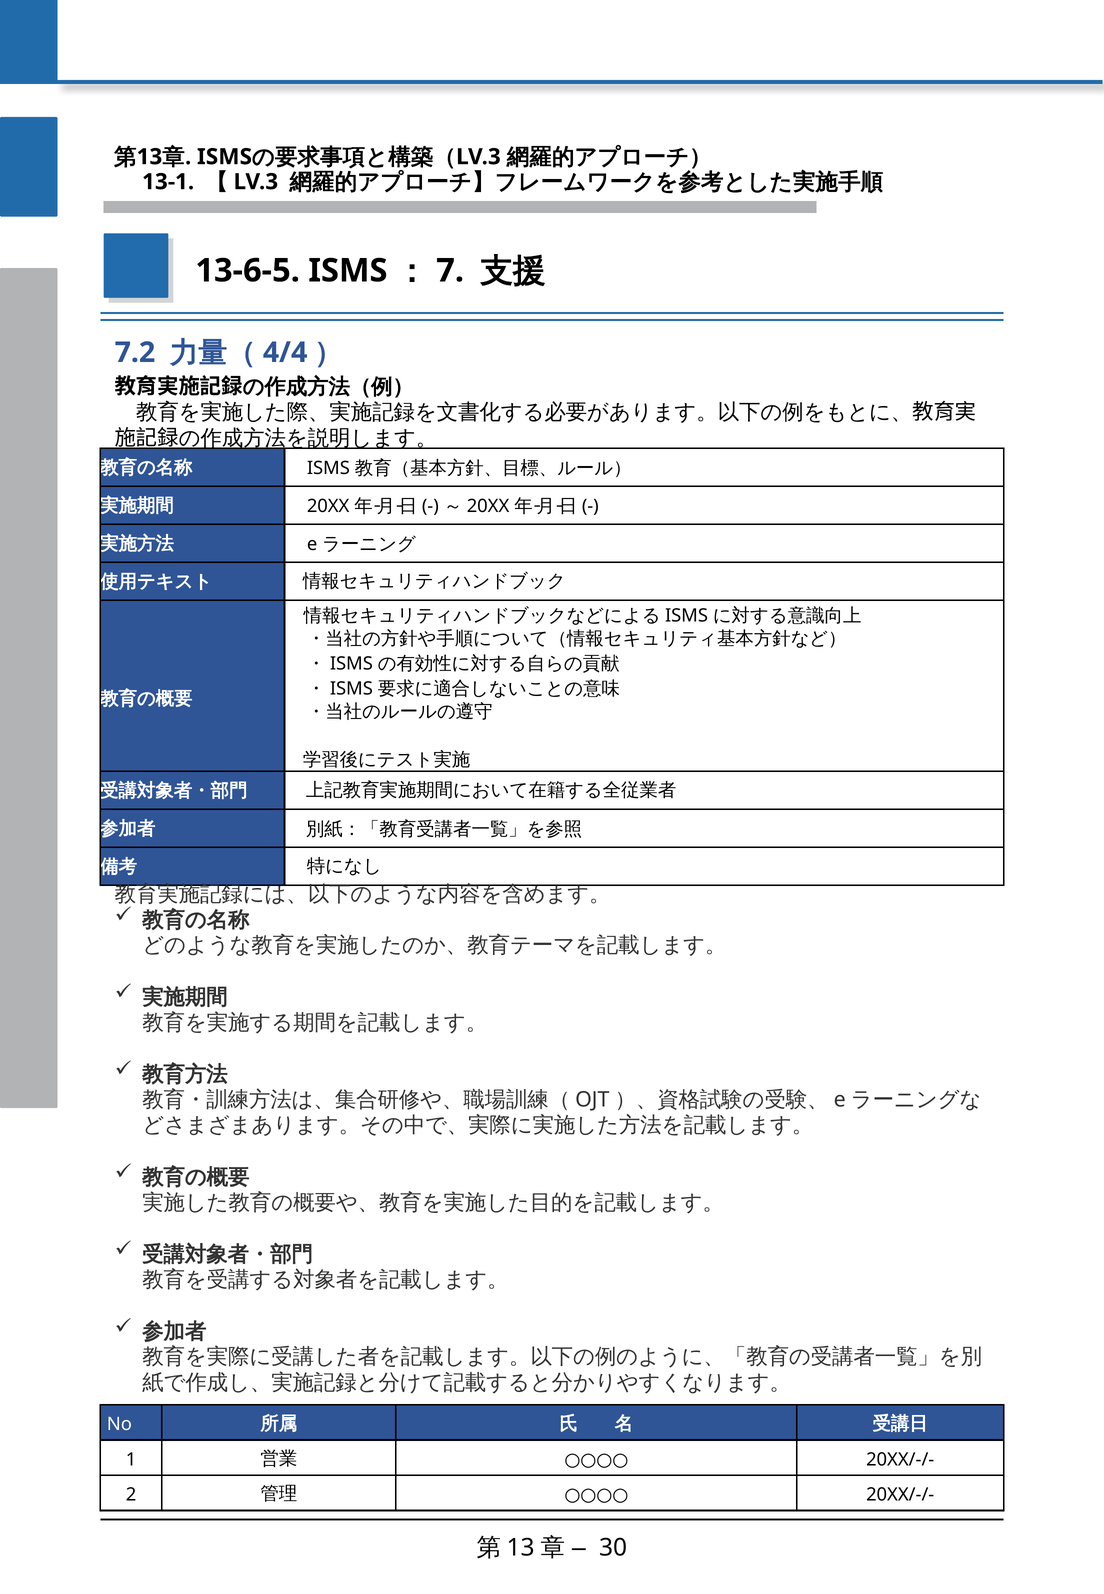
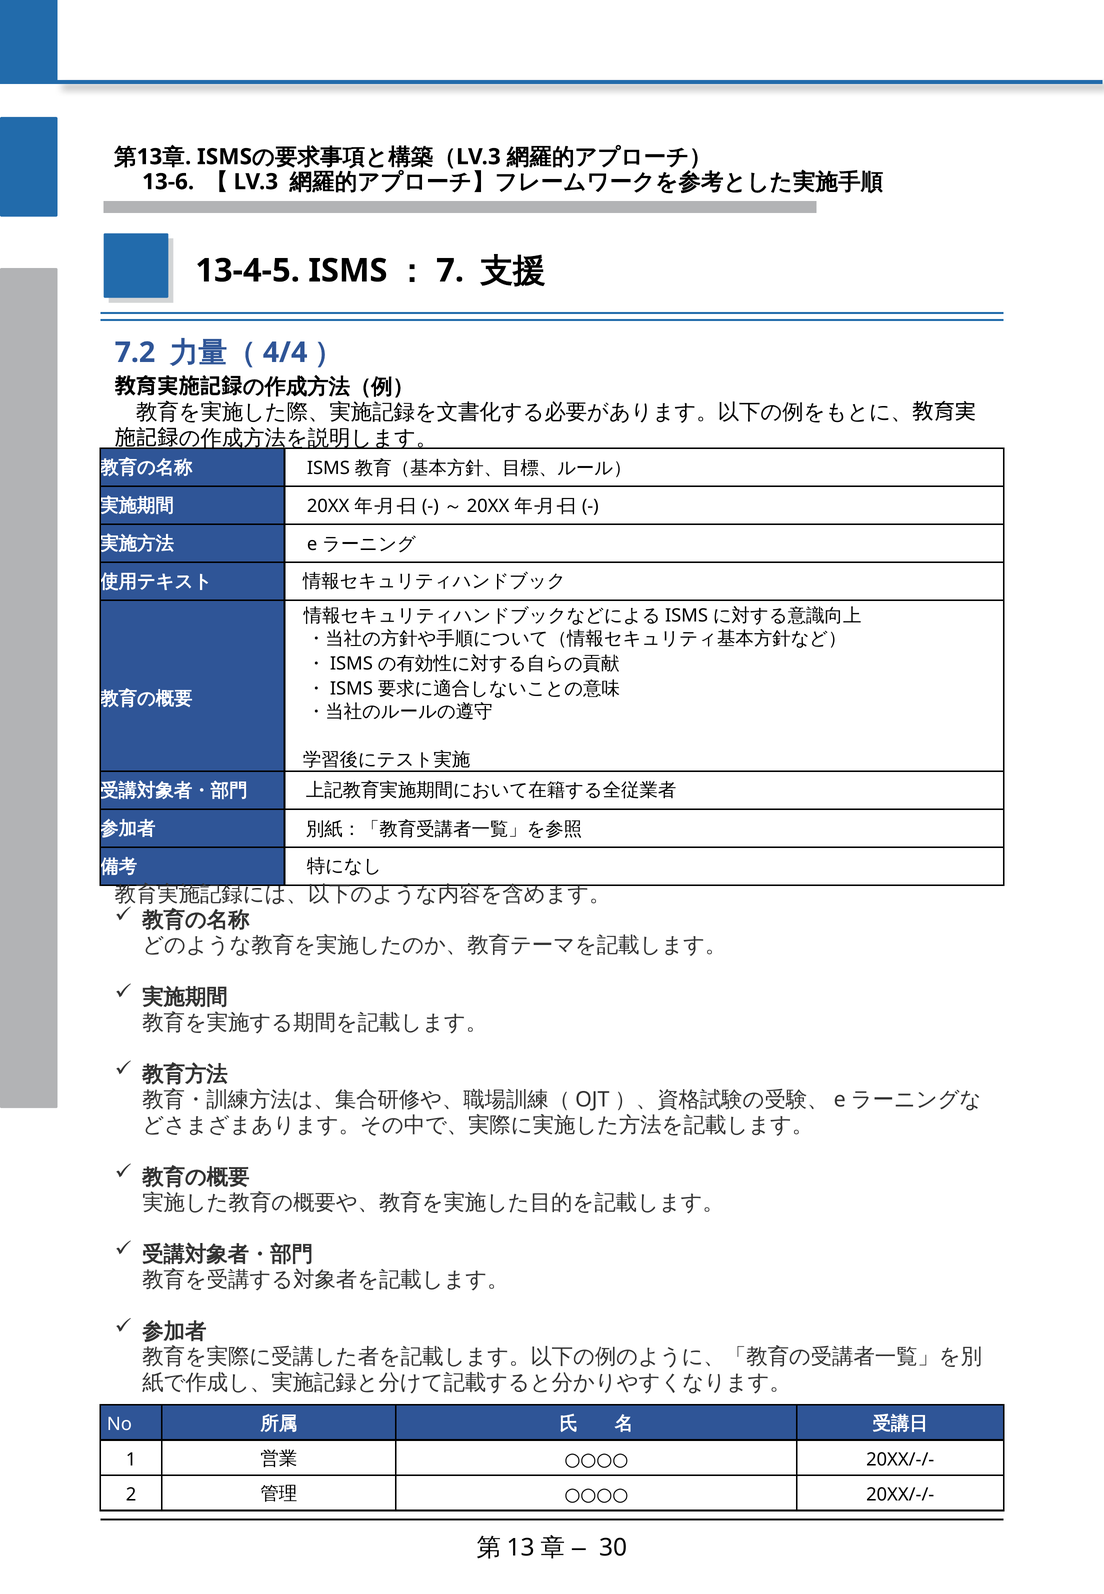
13-1: 13-1 -> 13-6
13-6-5: 13-6-5 -> 13-4-5
